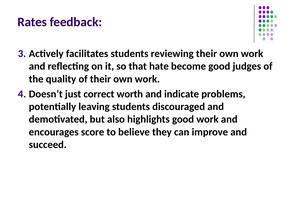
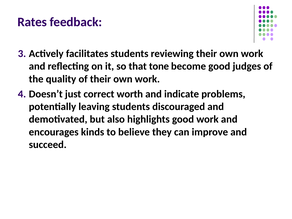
hate: hate -> tone
score: score -> kinds
